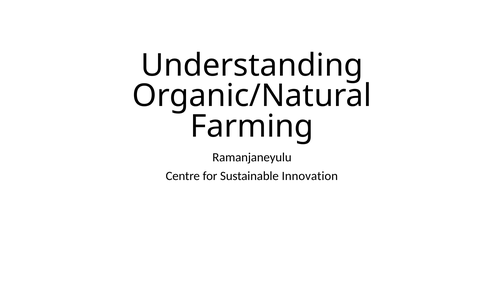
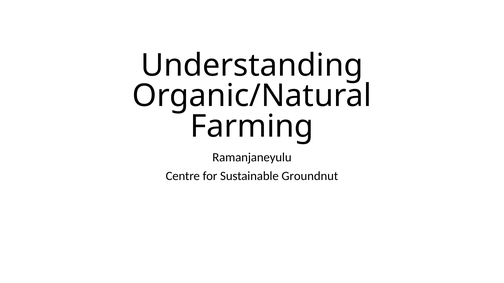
Innovation: Innovation -> Groundnut
